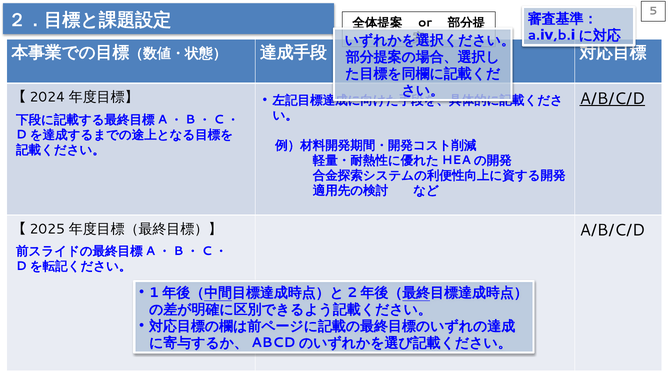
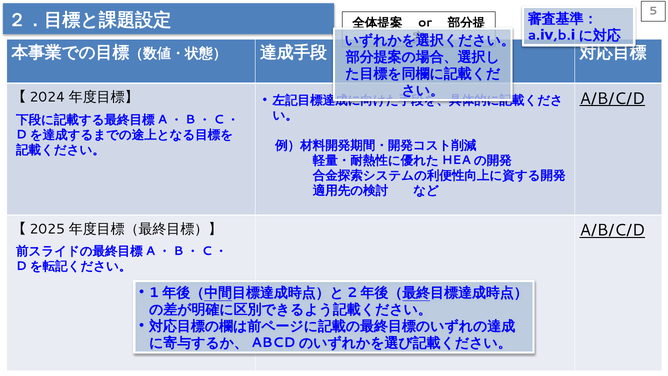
A/B/C/D at (612, 230) underline: none -> present
